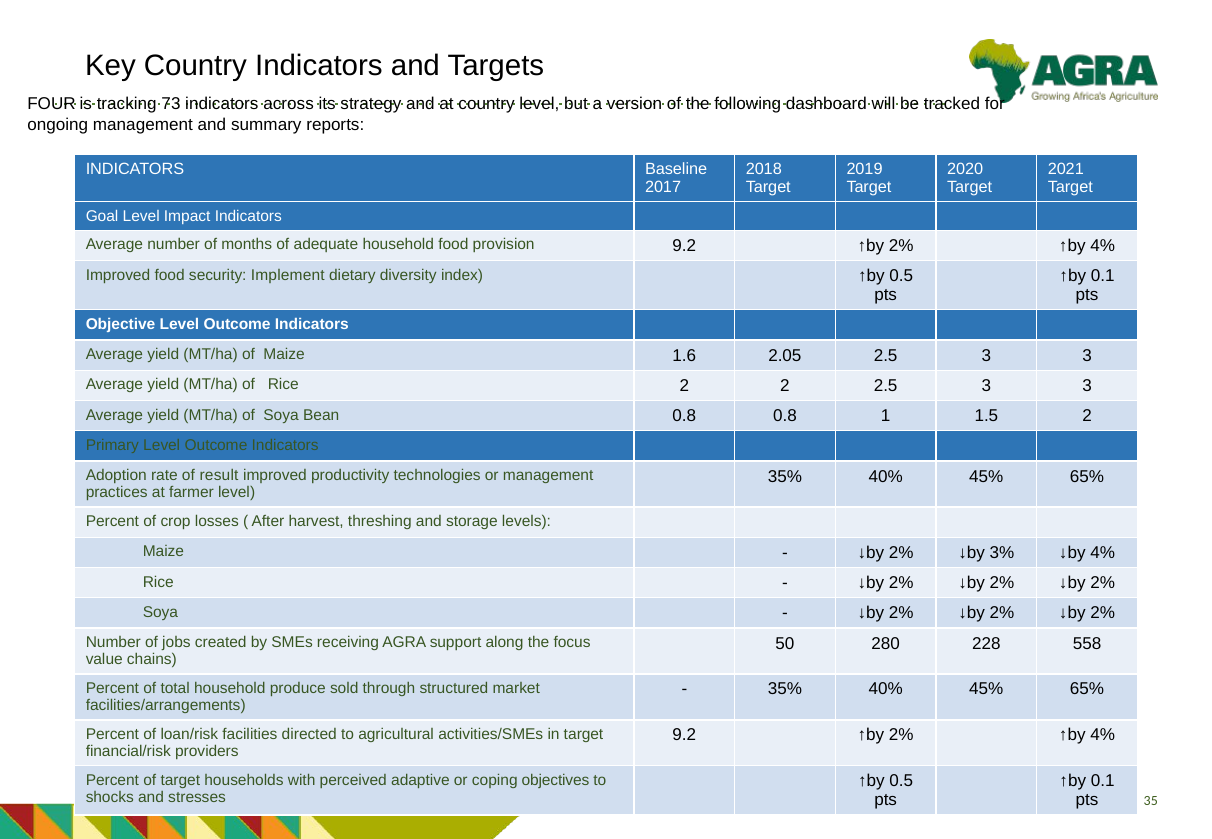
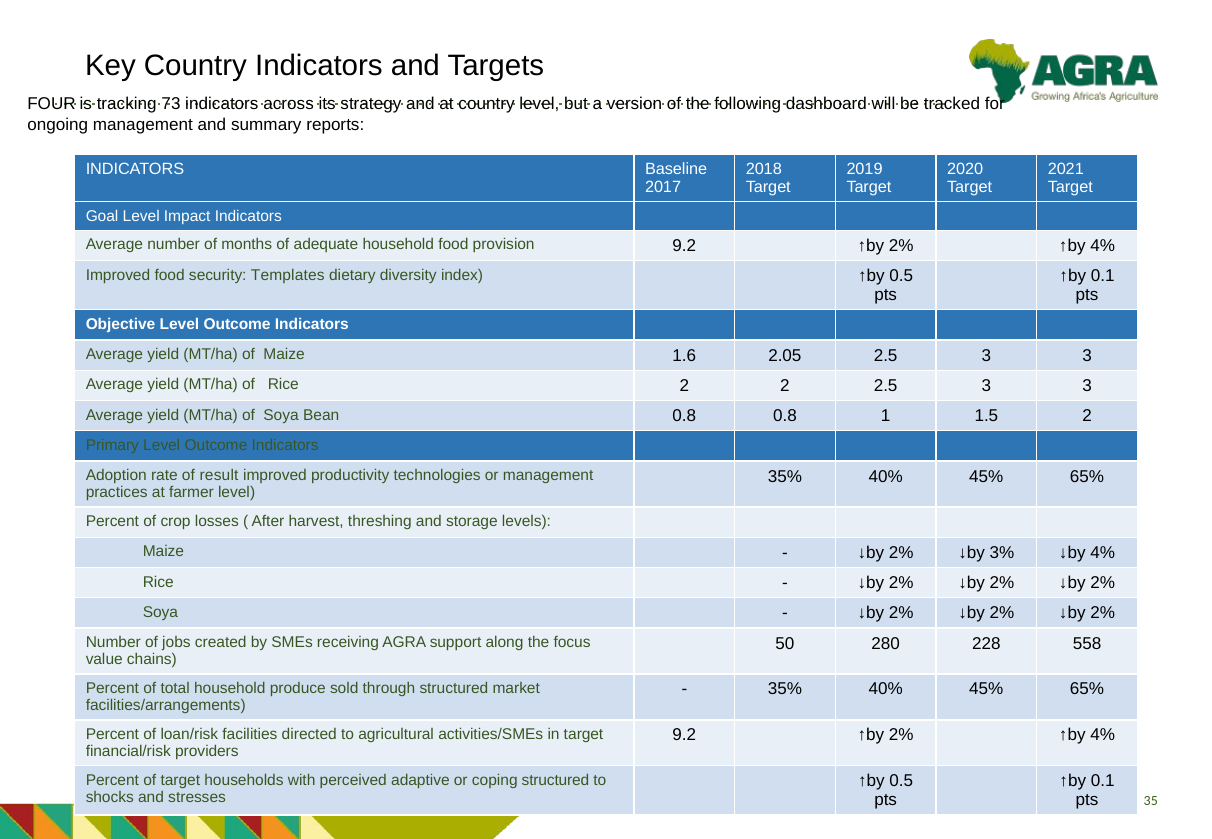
Implement: Implement -> Templates
coping objectives: objectives -> structured
